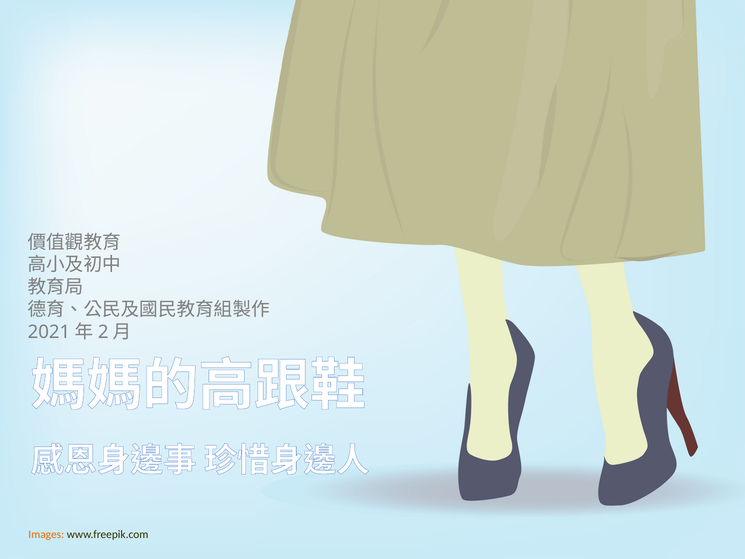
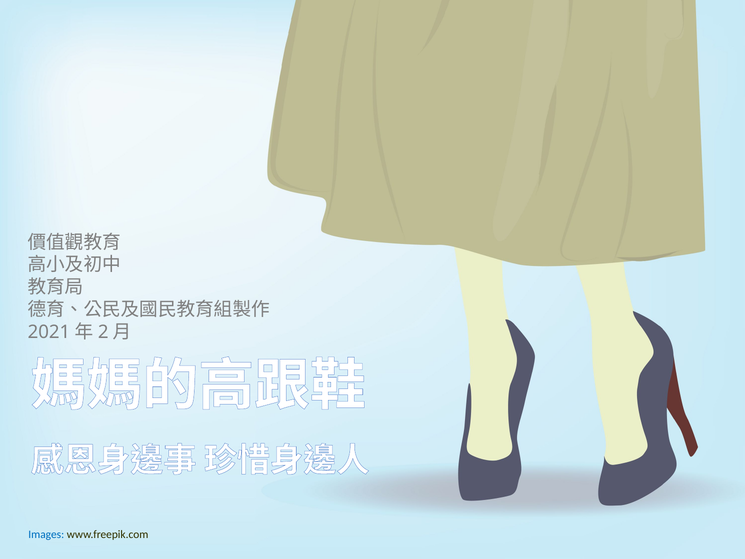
Images colour: orange -> blue
